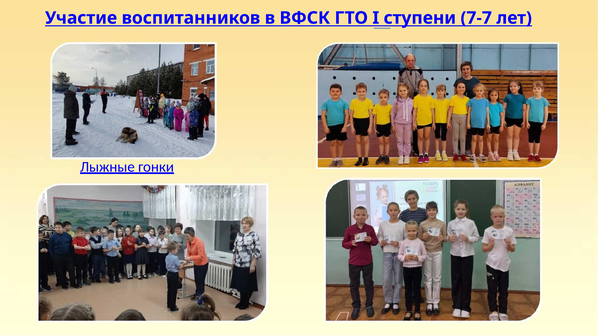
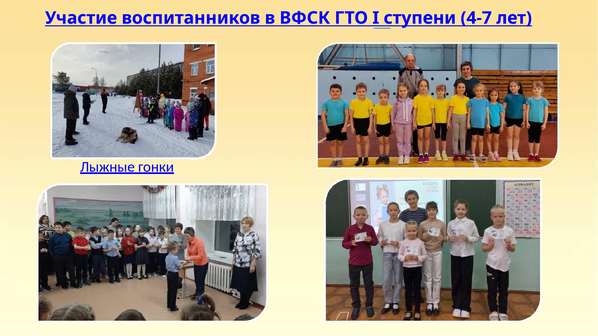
7-7: 7-7 -> 4-7
